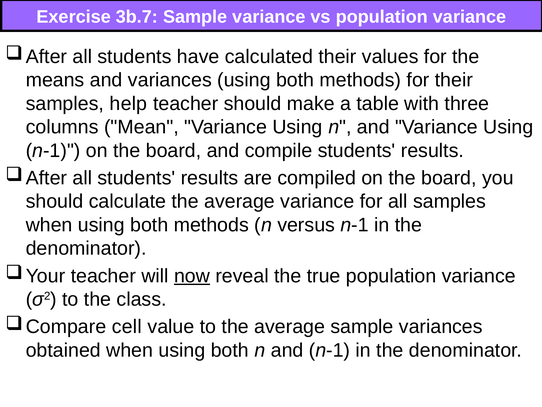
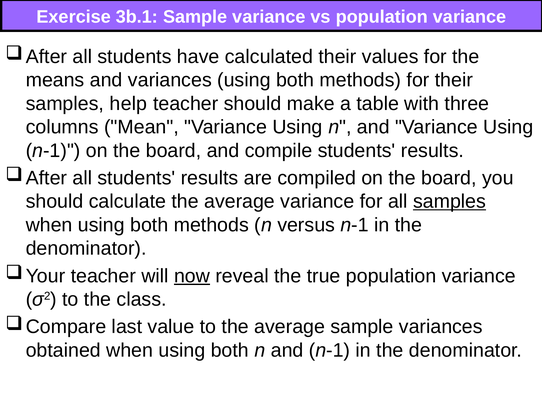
3b.7: 3b.7 -> 3b.1
samples at (450, 201) underline: none -> present
cell: cell -> last
